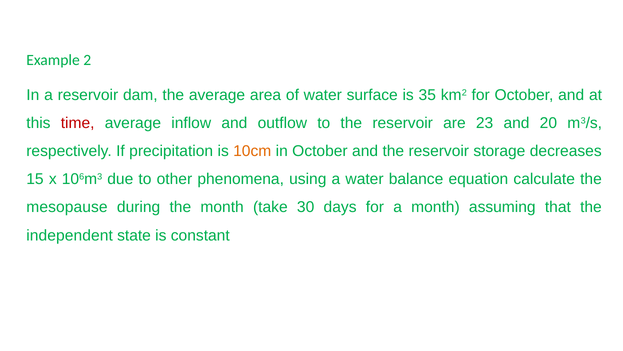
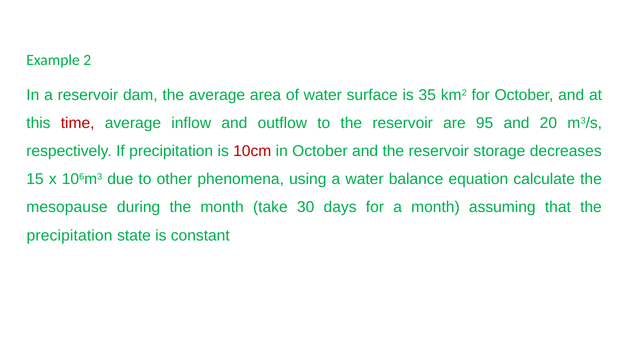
23: 23 -> 95
10cm colour: orange -> red
independent at (70, 235): independent -> precipitation
